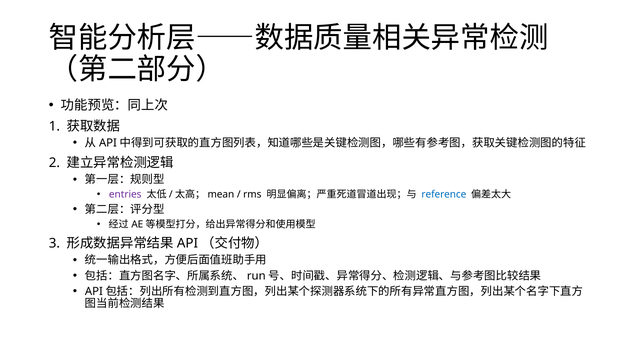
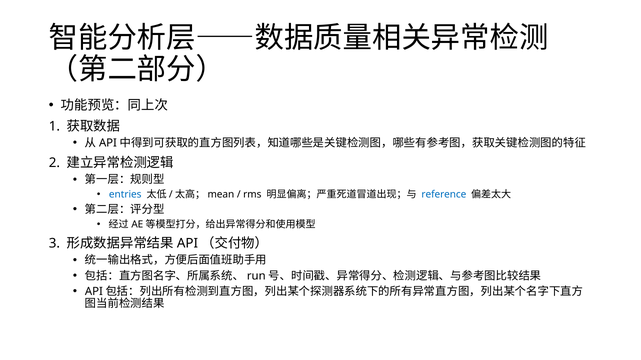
entries colour: purple -> blue
